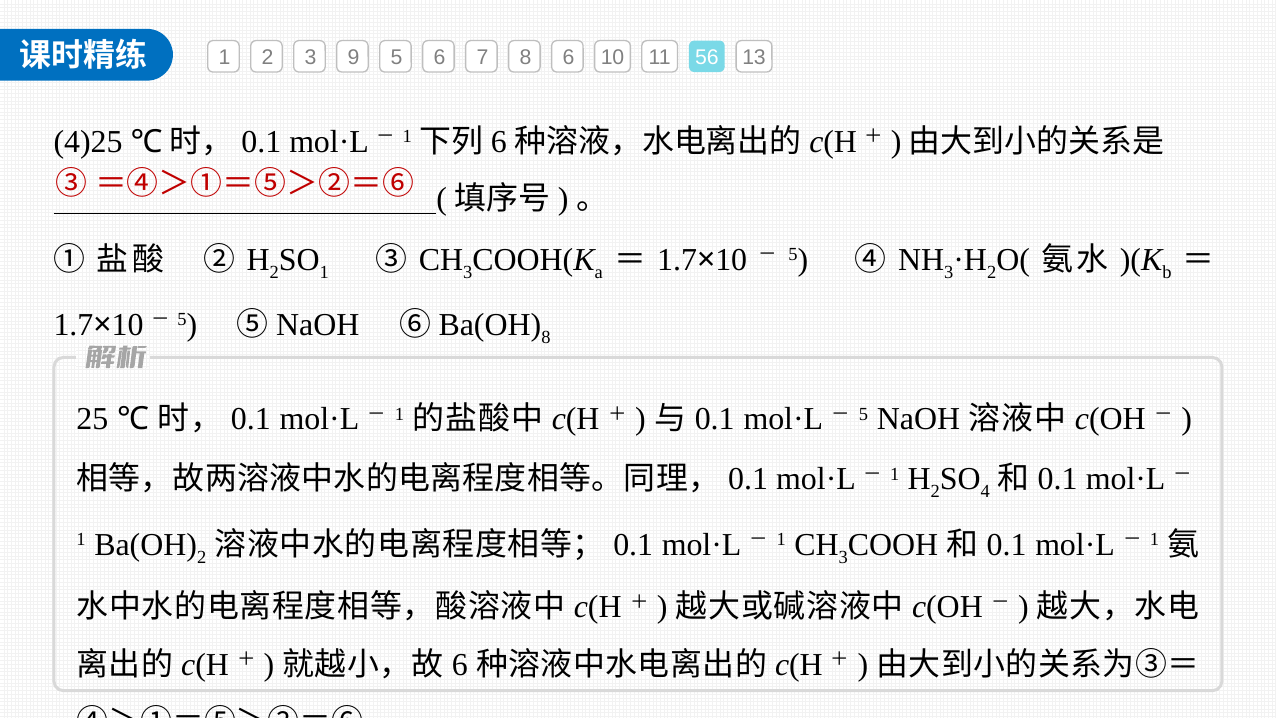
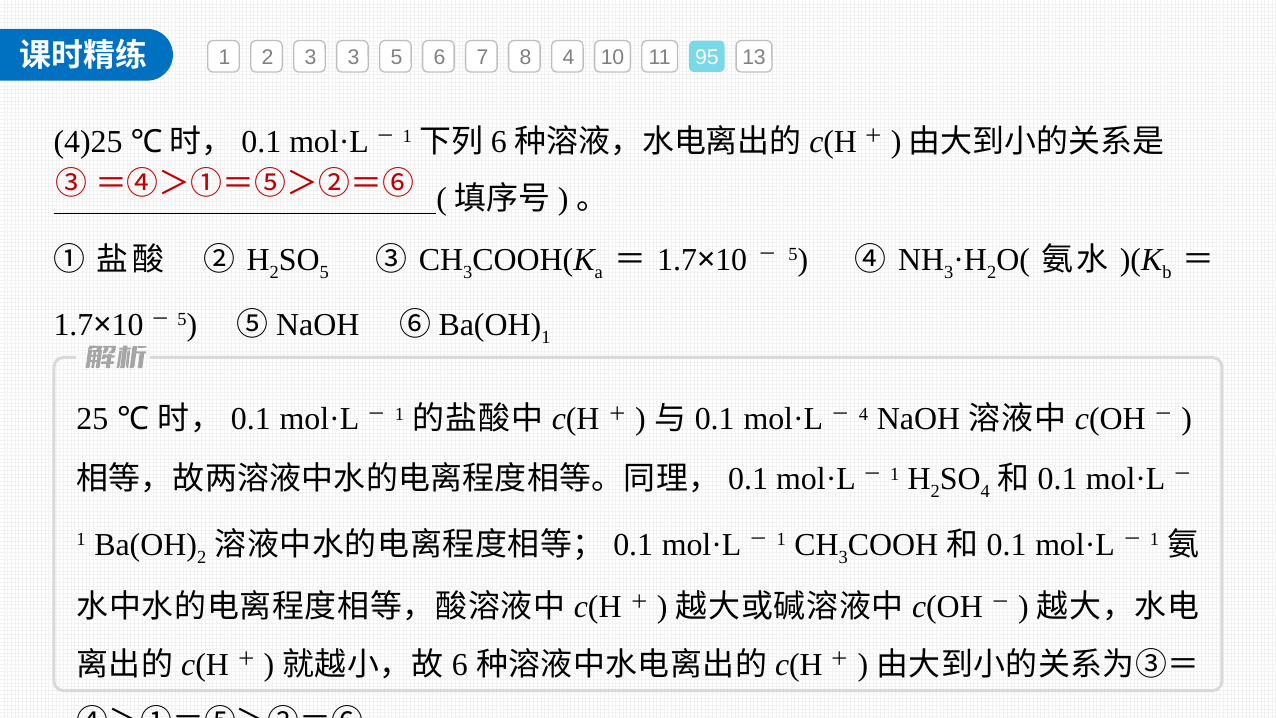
3 9: 9 -> 3
8 6: 6 -> 4
56: 56 -> 95
1 at (324, 272): 1 -> 5
8 at (546, 337): 8 -> 1
5 at (863, 414): 5 -> 4
